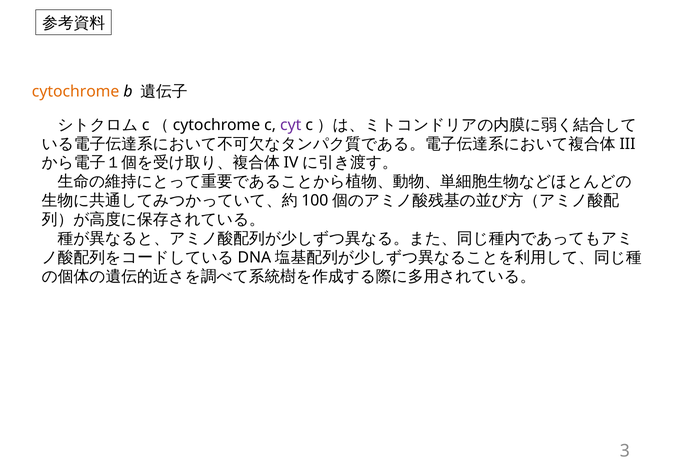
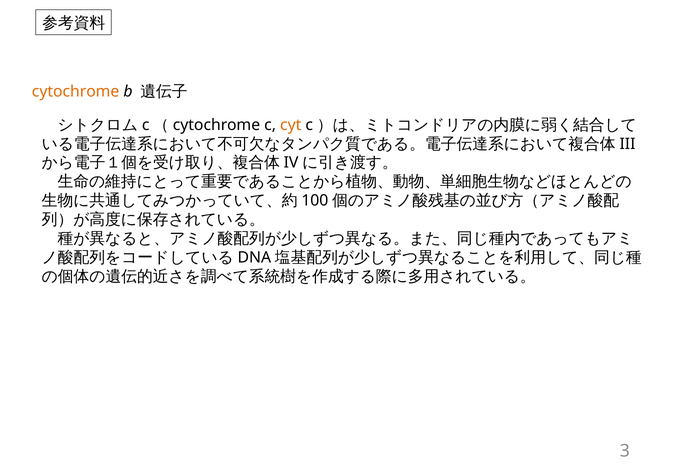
cyt colour: purple -> orange
